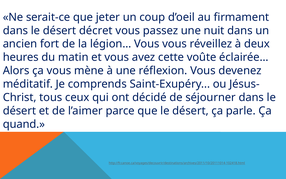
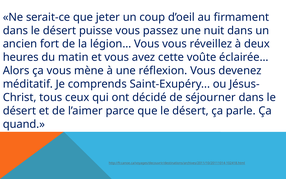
décret: décret -> puisse
